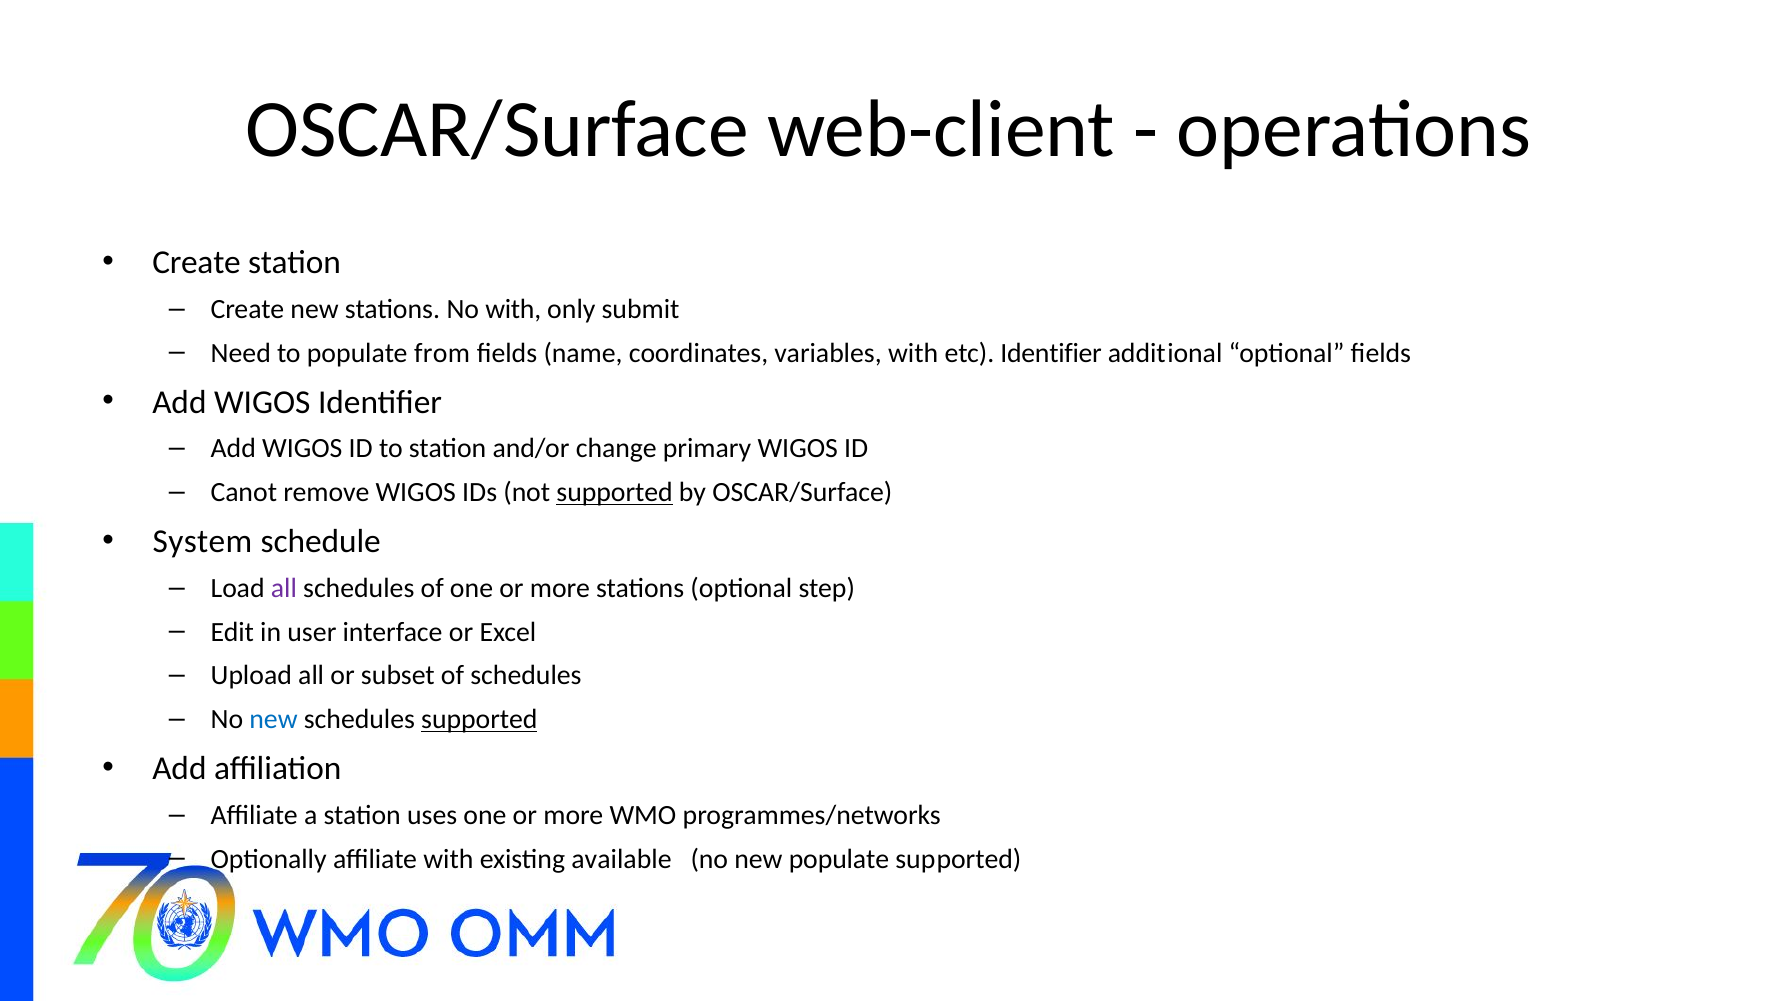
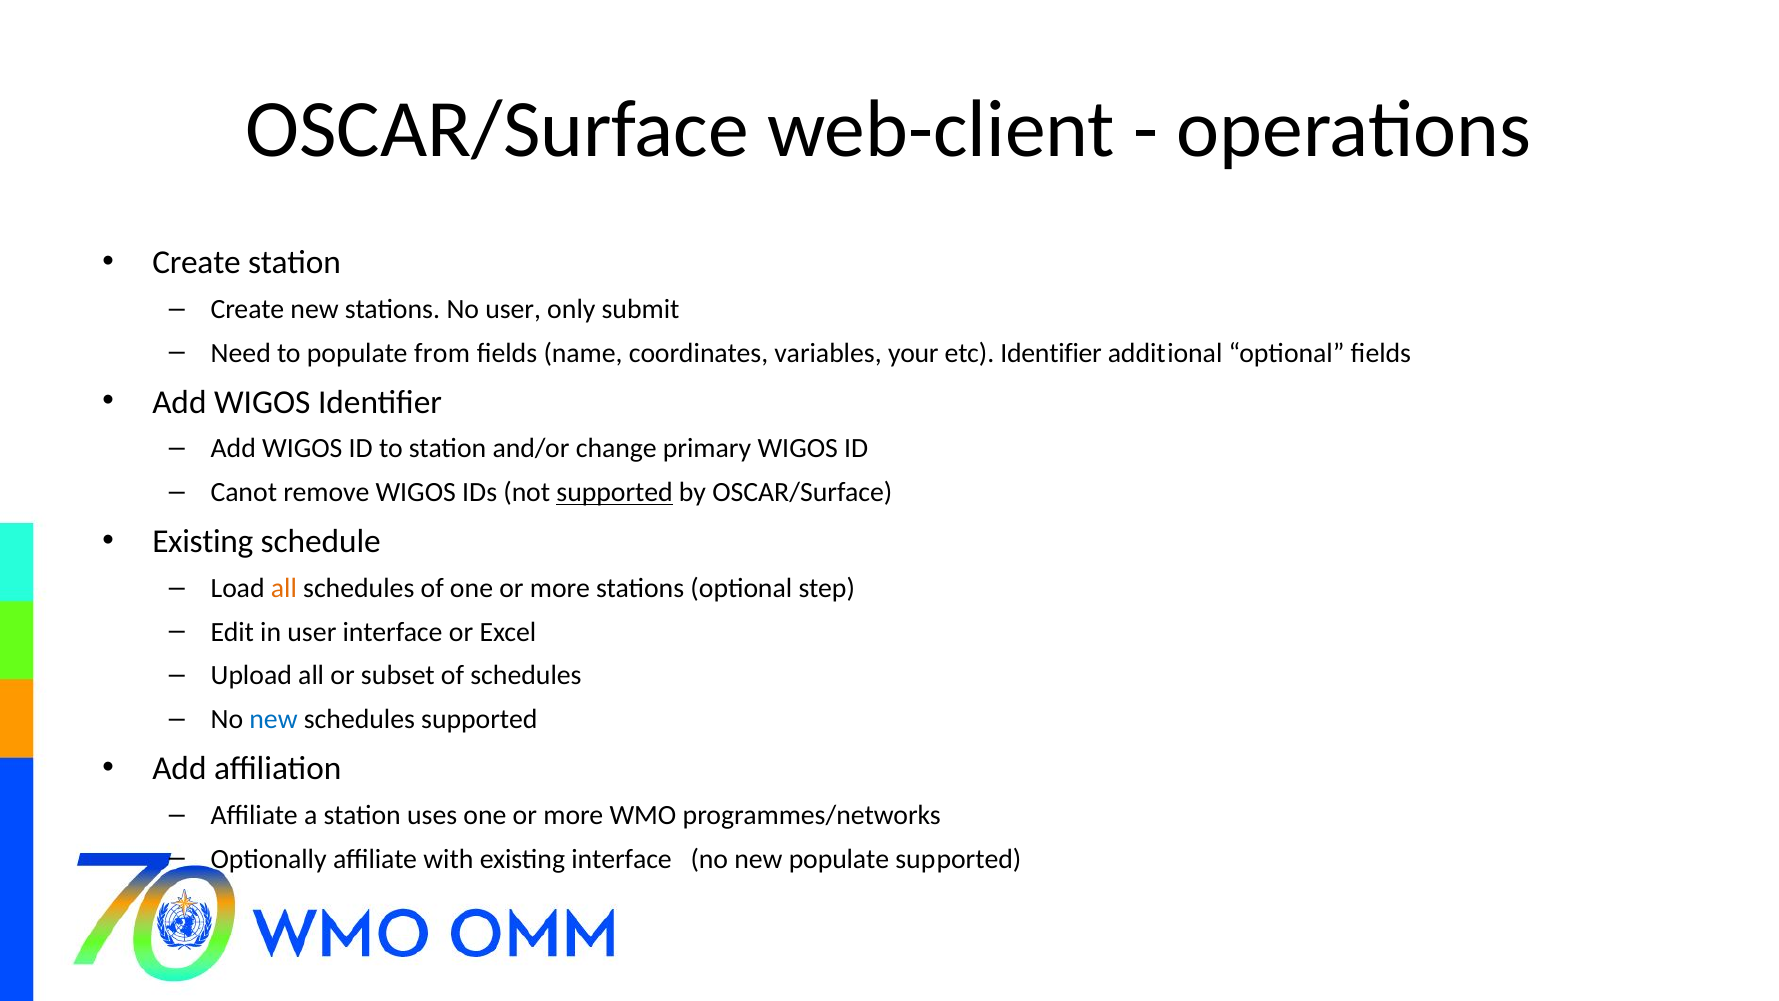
No with: with -> user
variables with: with -> your
System at (202, 541): System -> Existing
all at (284, 588) colour: purple -> orange
supported at (479, 719) underline: present -> none
existing available: available -> interface
